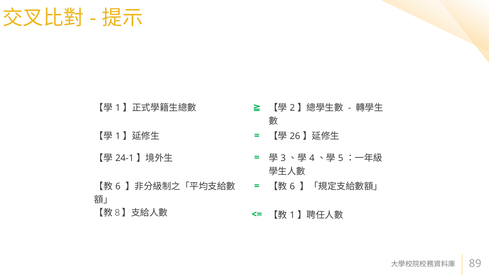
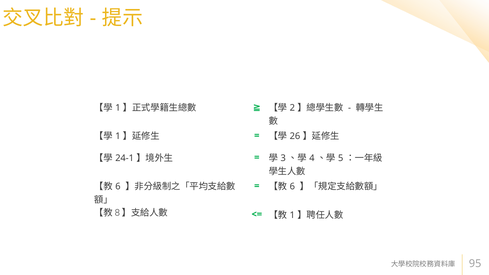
89: 89 -> 95
